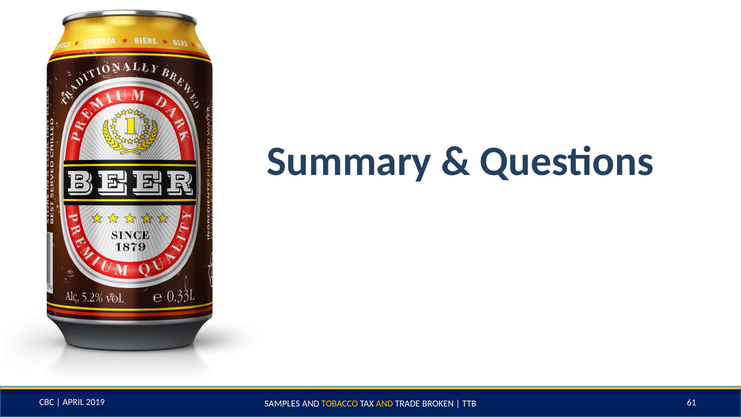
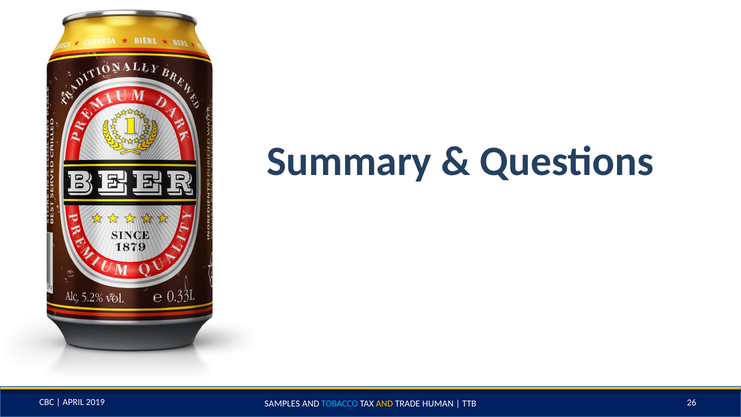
TOBACCO colour: yellow -> light blue
BROKEN: BROKEN -> HUMAN
61: 61 -> 26
